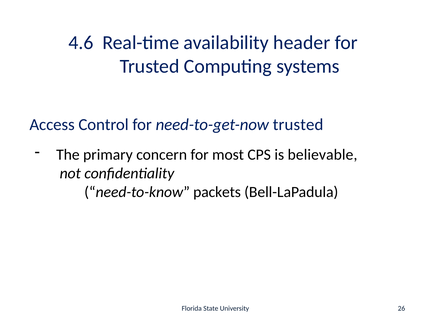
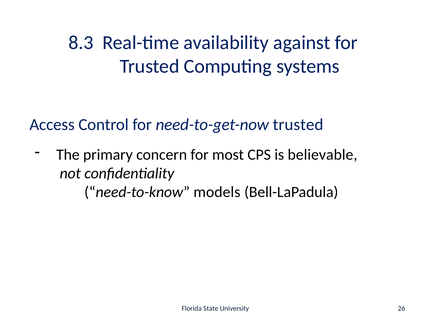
4.6: 4.6 -> 8.3
header: header -> against
packets: packets -> models
